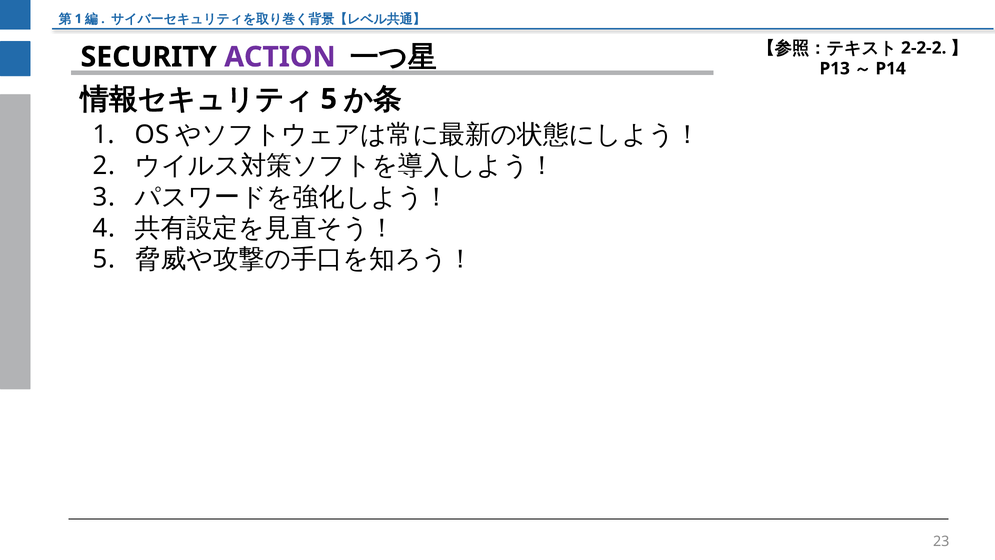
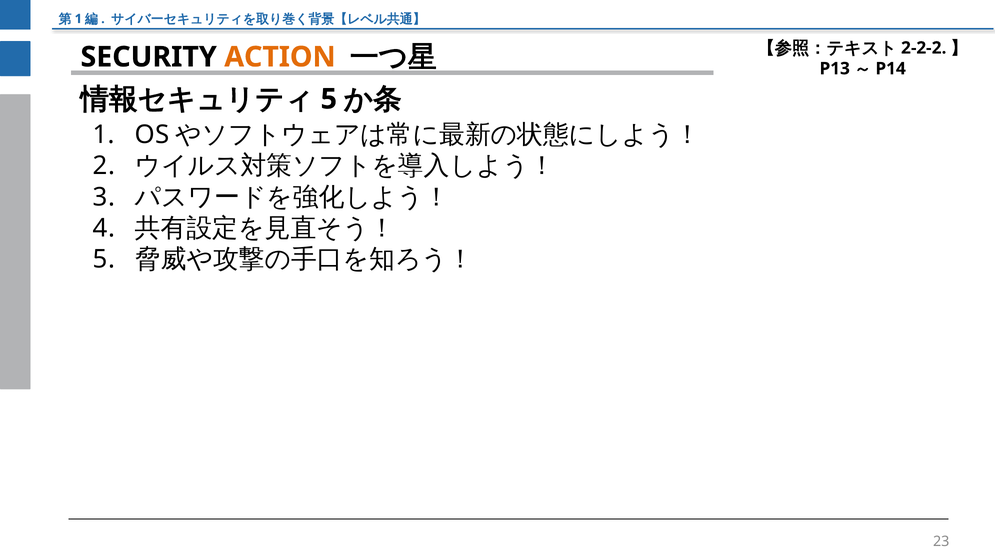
ACTION colour: purple -> orange
